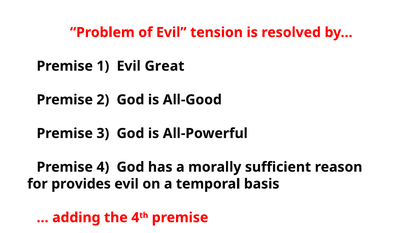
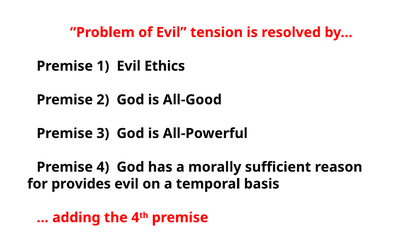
Great: Great -> Ethics
